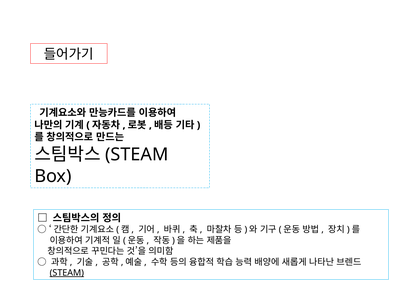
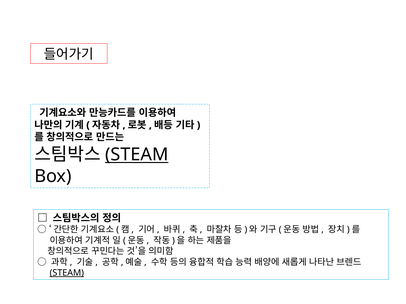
STEAM at (137, 155) underline: none -> present
